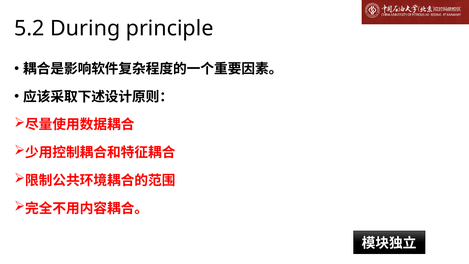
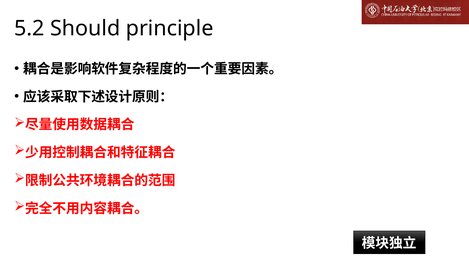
During: During -> Should
